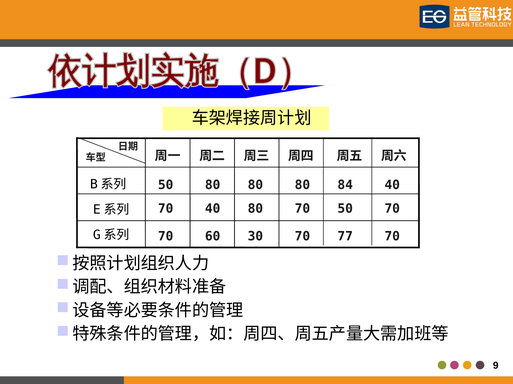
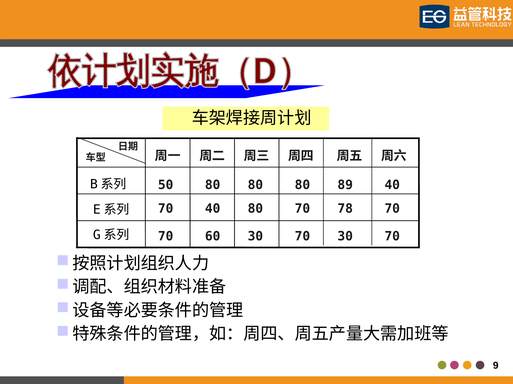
84: 84 -> 89
70 50: 50 -> 78
70 77: 77 -> 30
